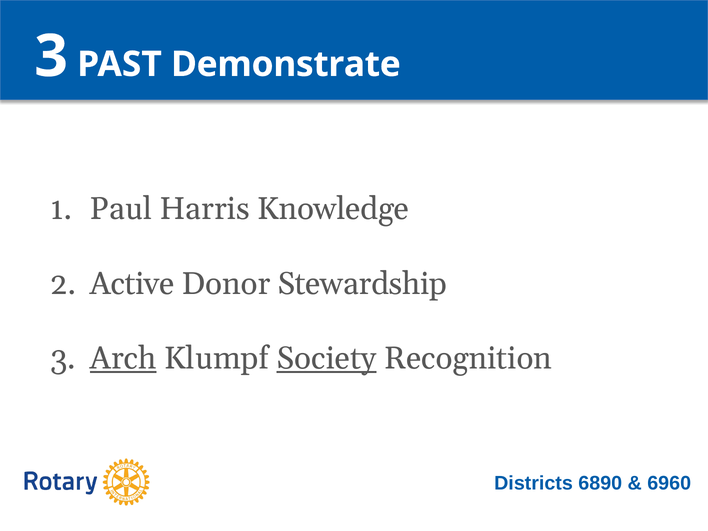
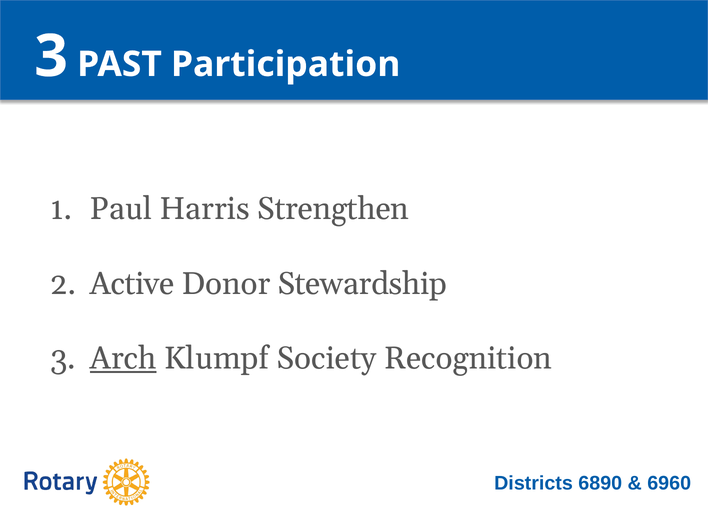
Demonstrate: Demonstrate -> Participation
Knowledge: Knowledge -> Strengthen
Society underline: present -> none
